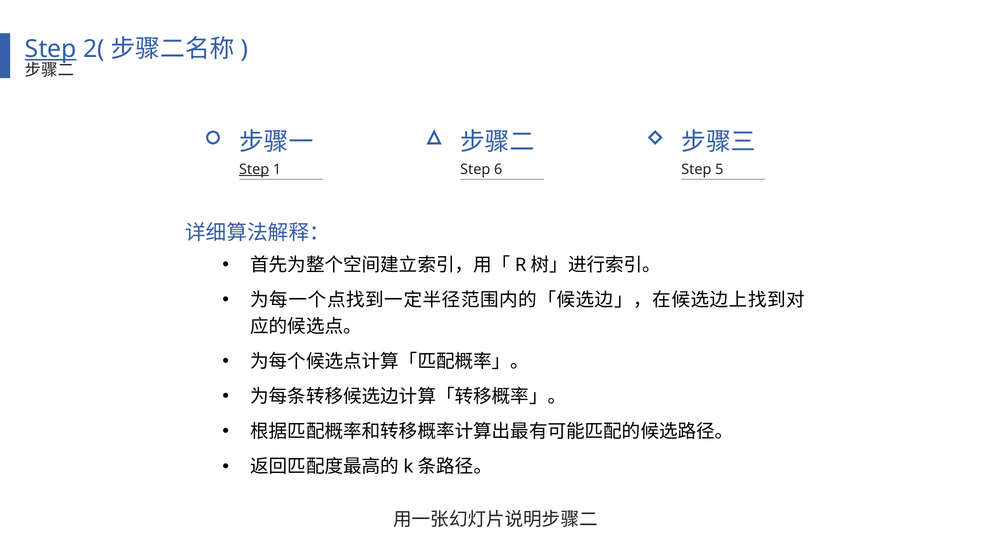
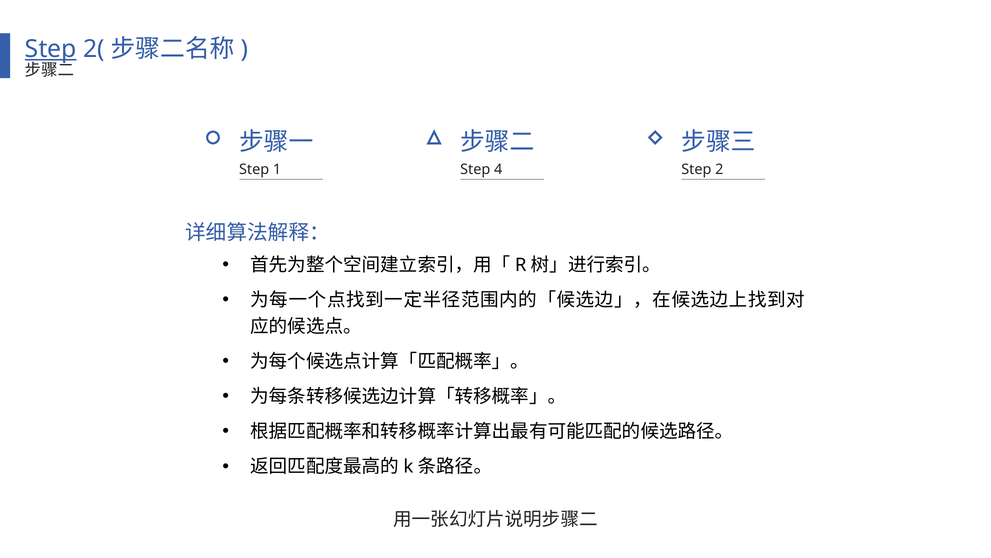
Step at (254, 169) underline: present -> none
6: 6 -> 4
5: 5 -> 2
